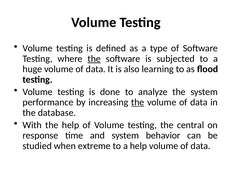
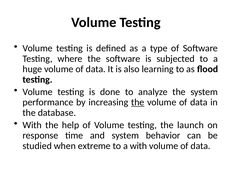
the at (94, 59) underline: present -> none
central: central -> launch
a help: help -> with
